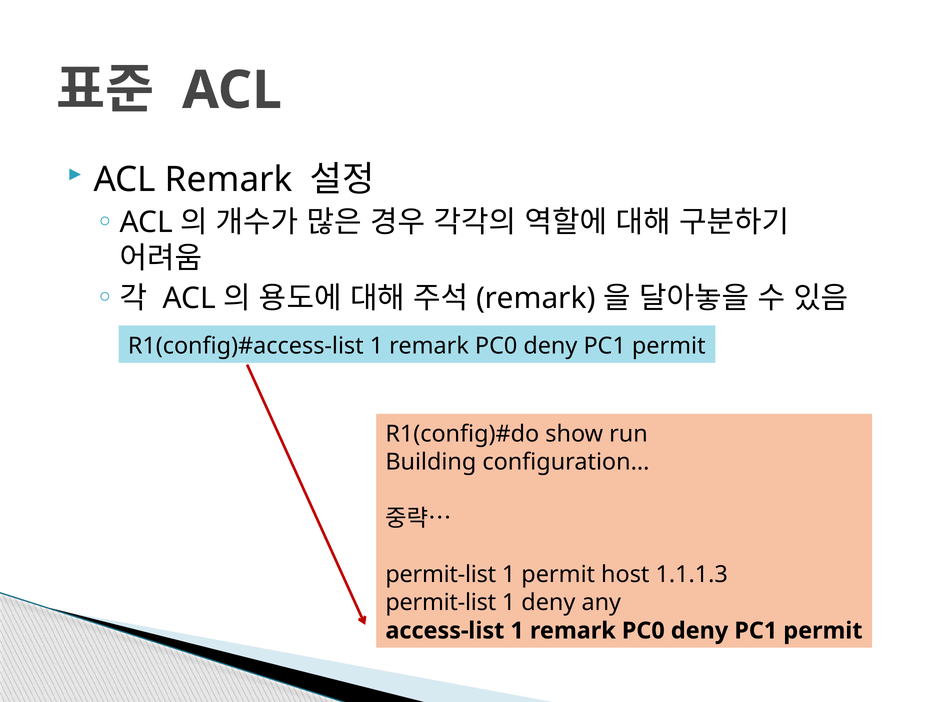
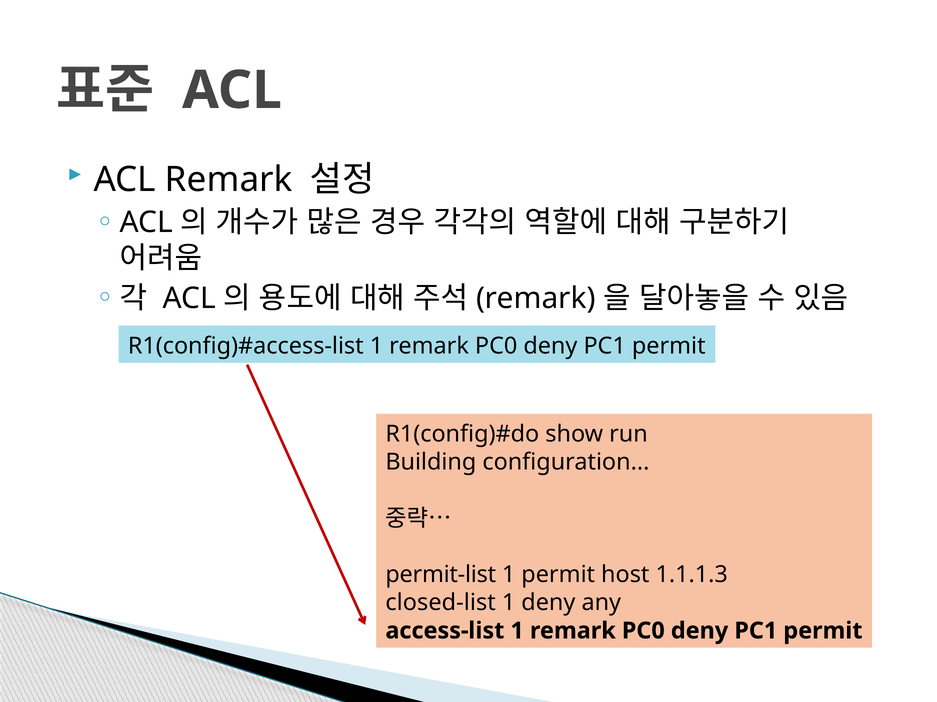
permit-list at (441, 603): permit-list -> closed-list
